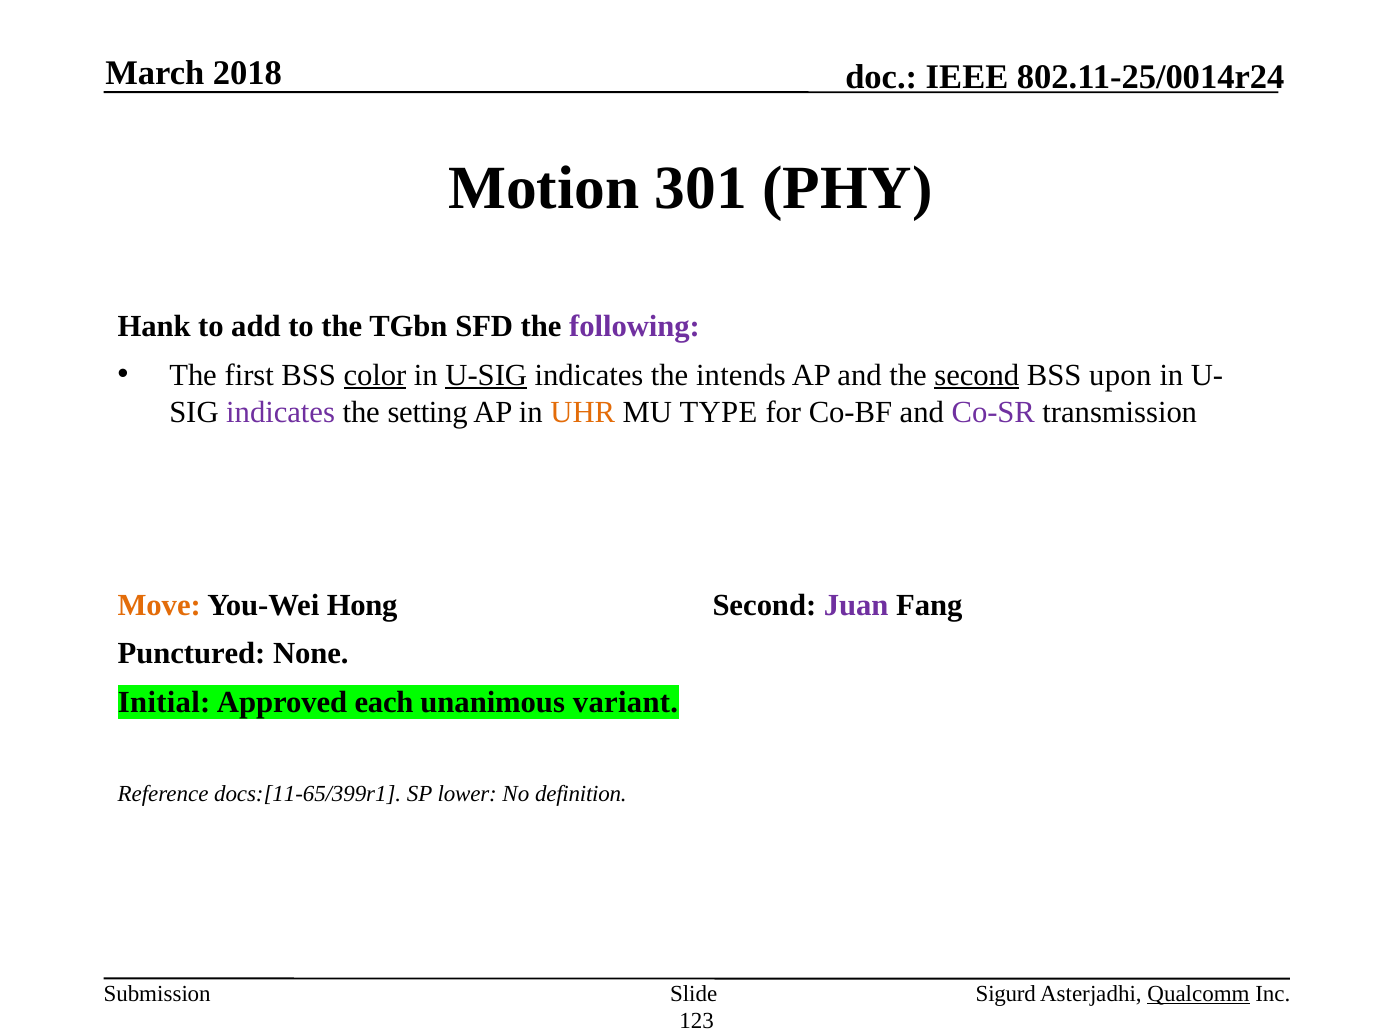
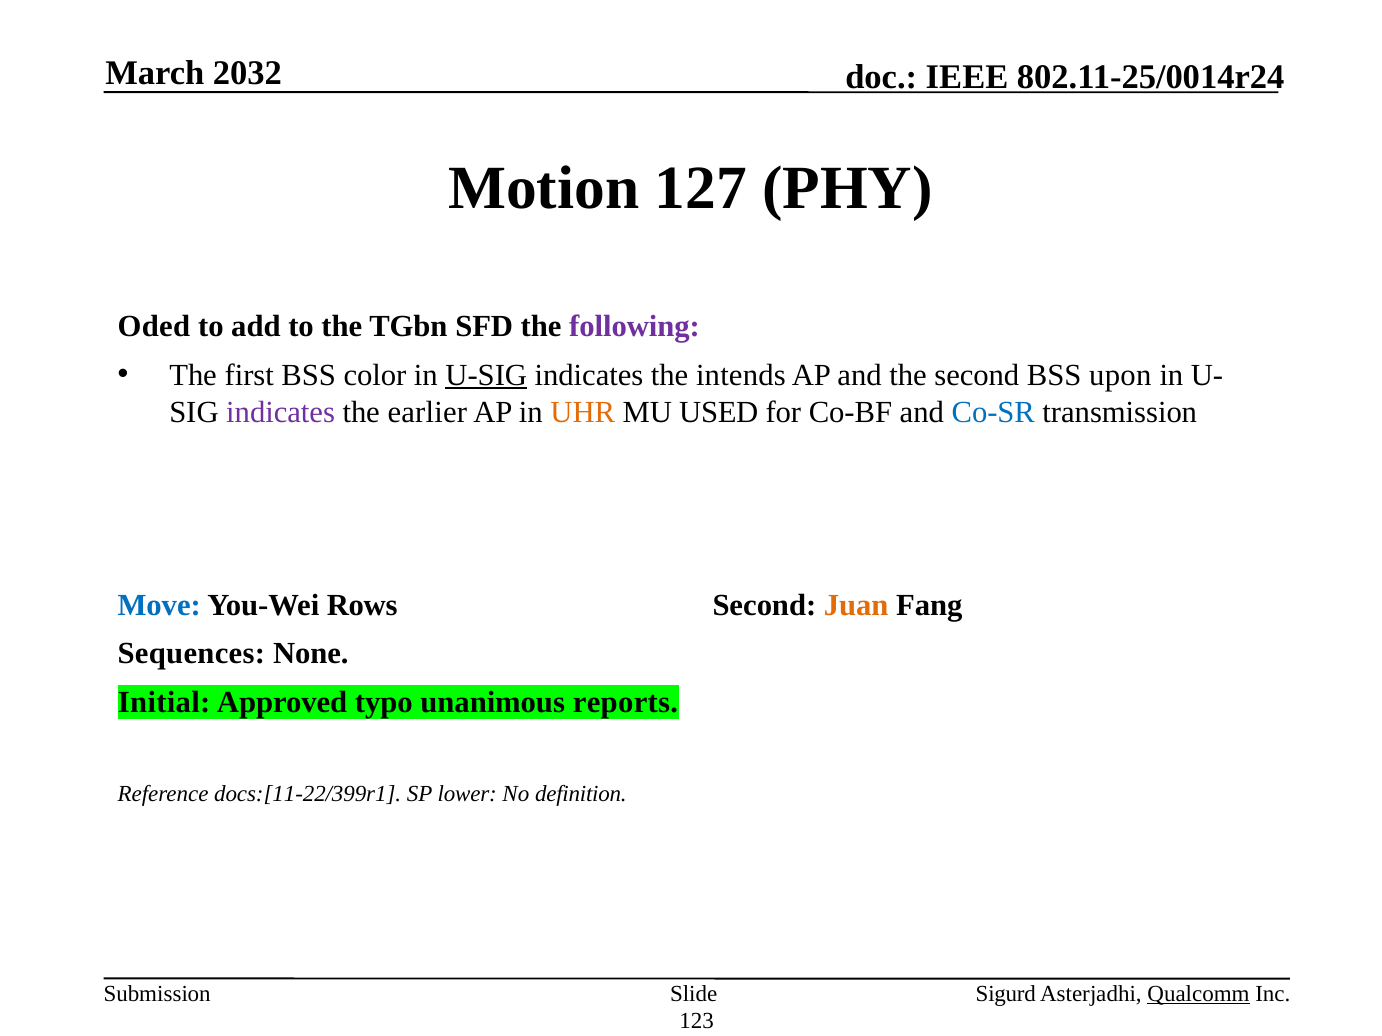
2018: 2018 -> 2032
301: 301 -> 127
Hank: Hank -> Oded
color underline: present -> none
second at (977, 375) underline: present -> none
setting: setting -> earlier
TYPE: TYPE -> USED
Co-SR colour: purple -> blue
Move colour: orange -> blue
Hong: Hong -> Rows
Juan colour: purple -> orange
Punctured: Punctured -> Sequences
each: each -> typo
variant: variant -> reports
docs:[11-65/399r1: docs:[11-65/399r1 -> docs:[11-22/399r1
